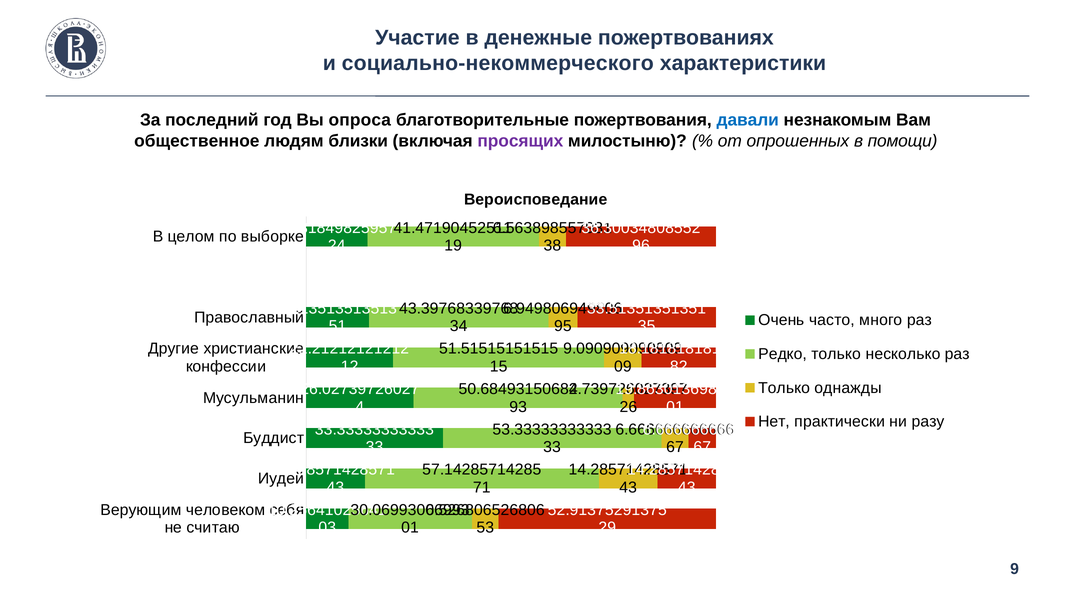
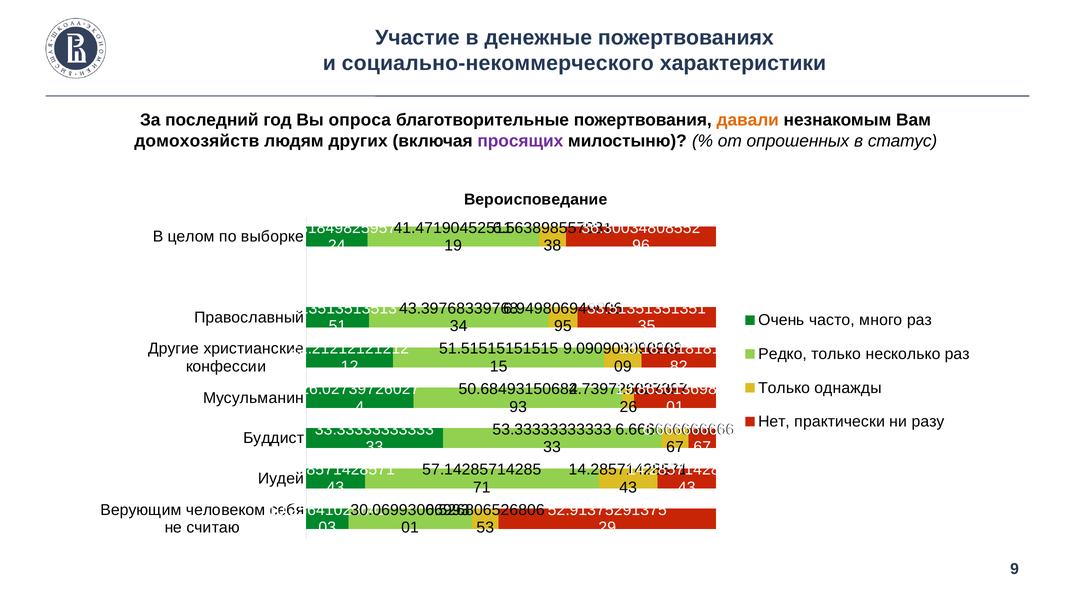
давали colour: blue -> orange
общественное: общественное -> домохозяйств
близки: близки -> других
помощи: помощи -> статус
